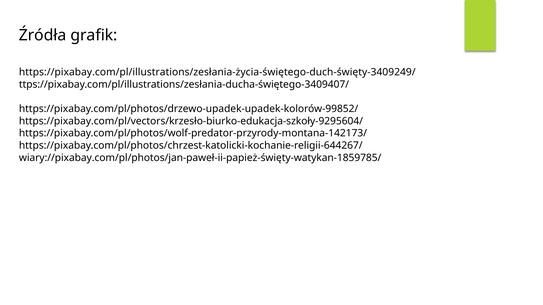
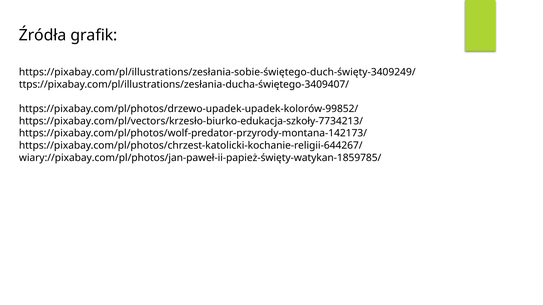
https://pixabay.com/pl/illustrations/zesłania-życia-świętego-duch-święty-3409249/: https://pixabay.com/pl/illustrations/zesłania-życia-świętego-duch-święty-3409249/ -> https://pixabay.com/pl/illustrations/zesłania-sobie-świętego-duch-święty-3409249/
https://pixabay.com/pl/vectors/krzesło-biurko-edukacja-szkoły-9295604/: https://pixabay.com/pl/vectors/krzesło-biurko-edukacja-szkoły-9295604/ -> https://pixabay.com/pl/vectors/krzesło-biurko-edukacja-szkoły-7734213/
